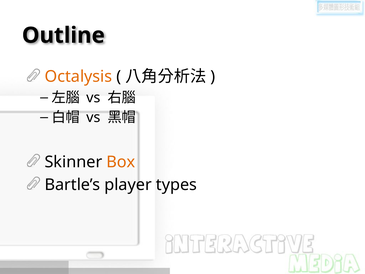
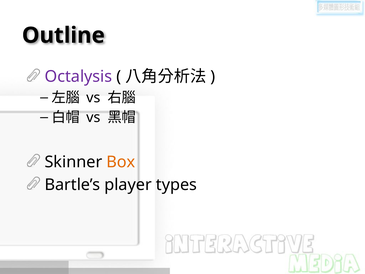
Octalysis colour: orange -> purple
